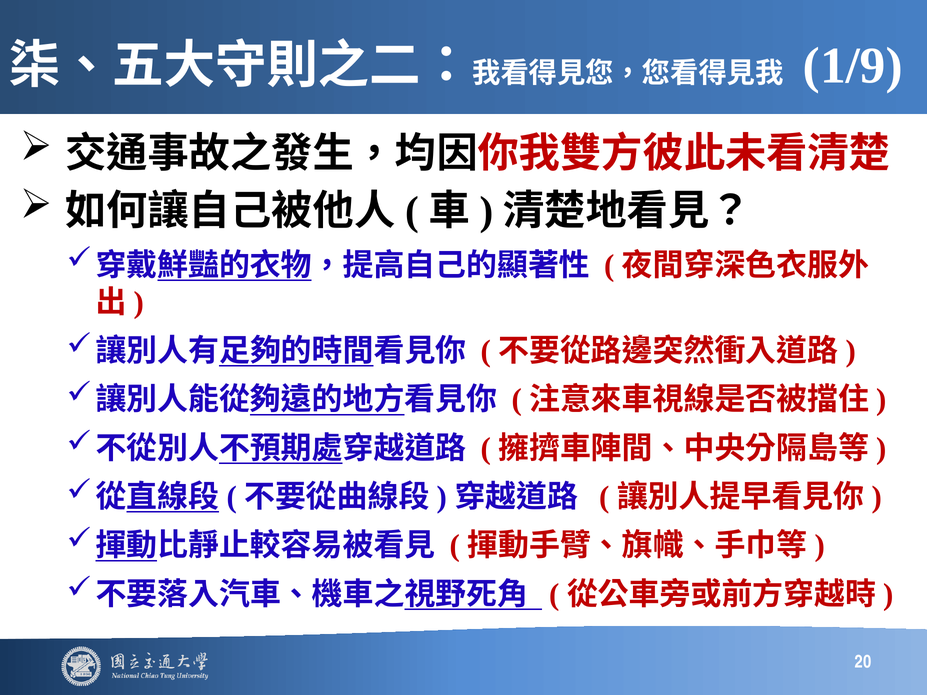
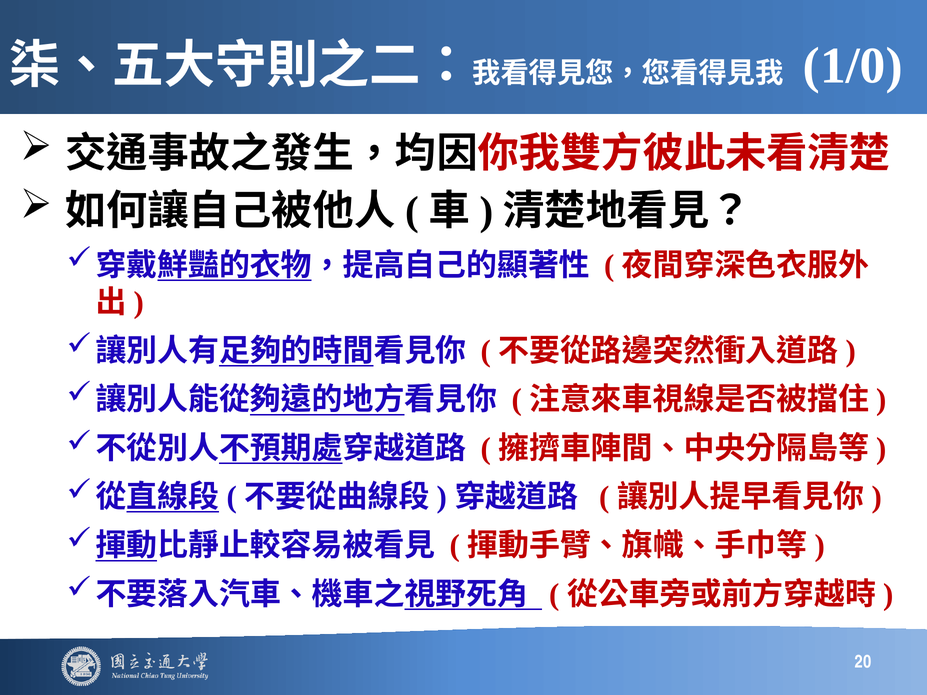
1/9: 1/9 -> 1/0
